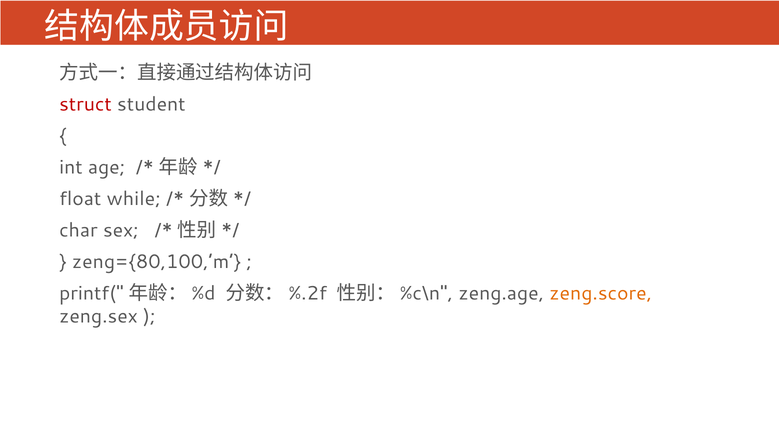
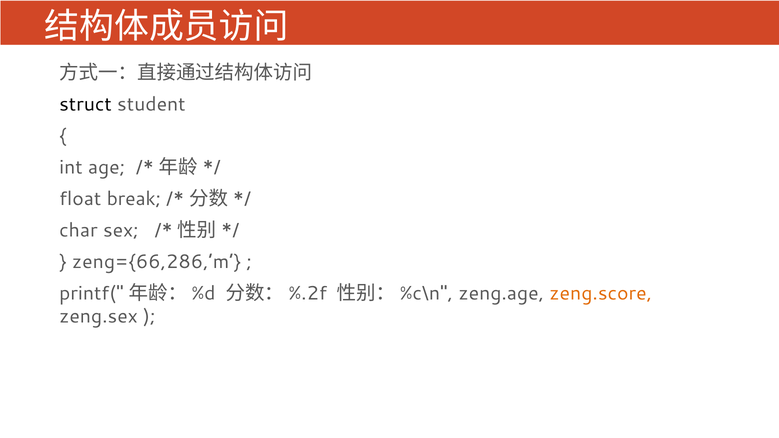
struct colour: red -> black
while: while -> break
zeng={80,100,’m: zeng={80,100,’m -> zeng={66,286,’m
